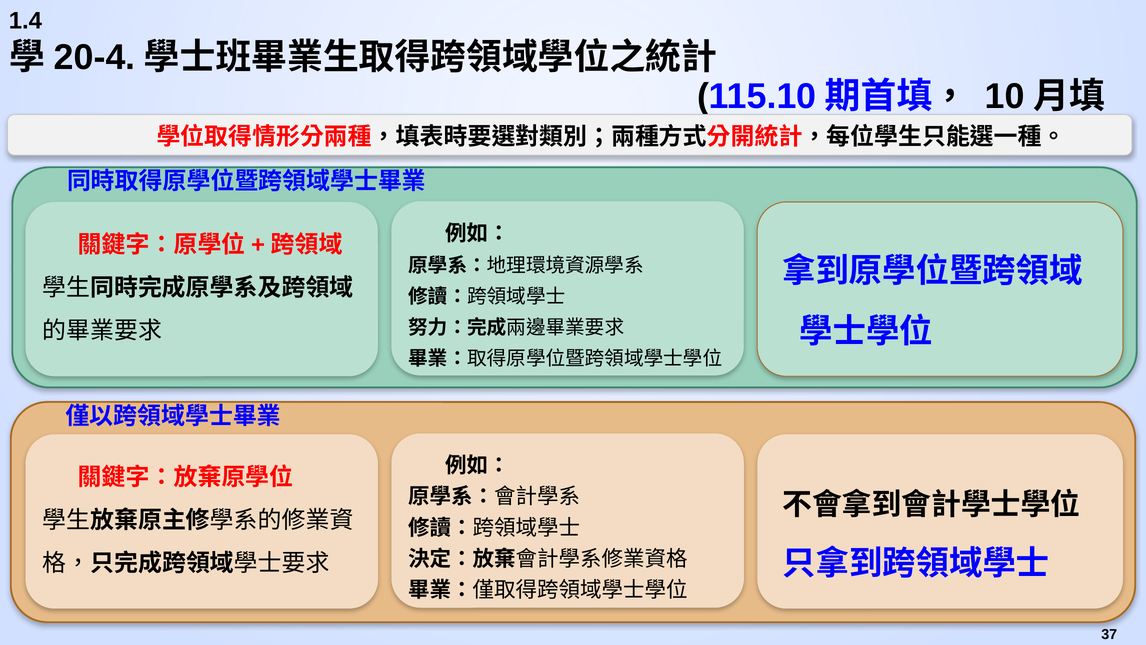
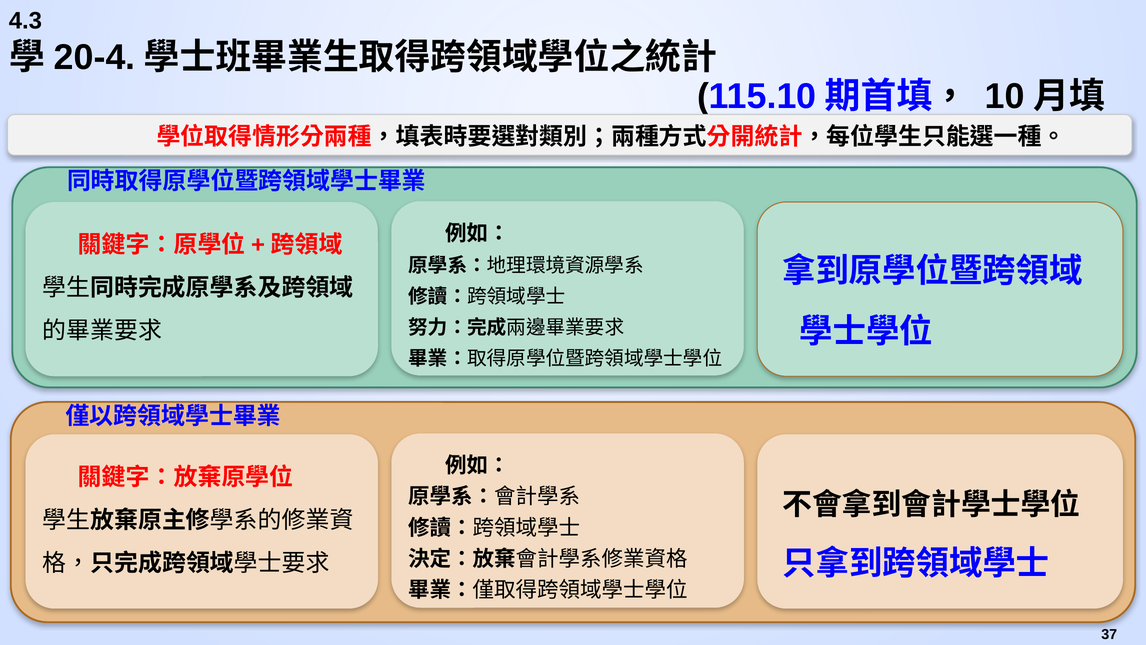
1.4: 1.4 -> 4.3
